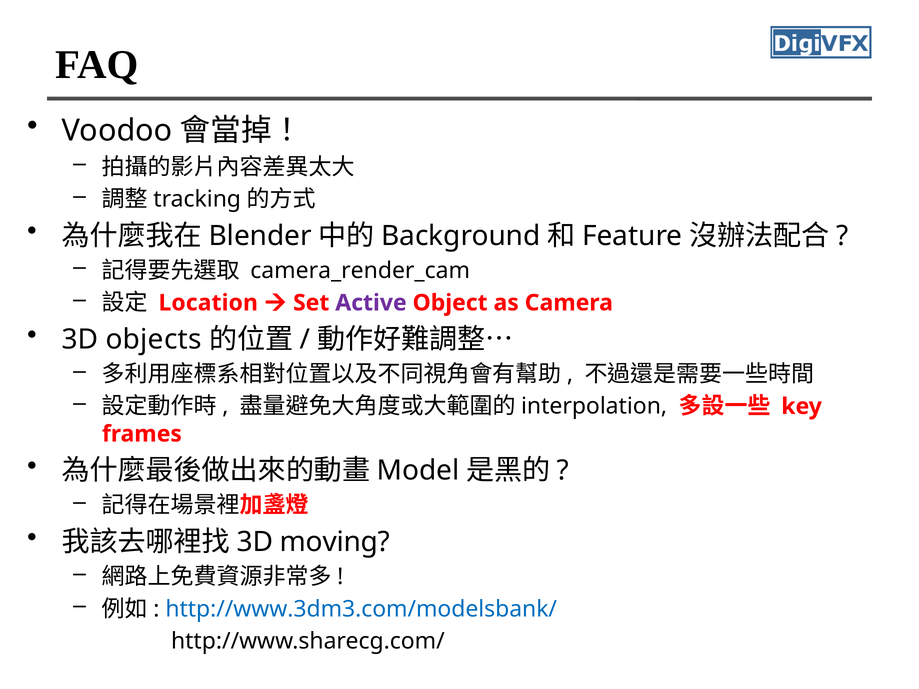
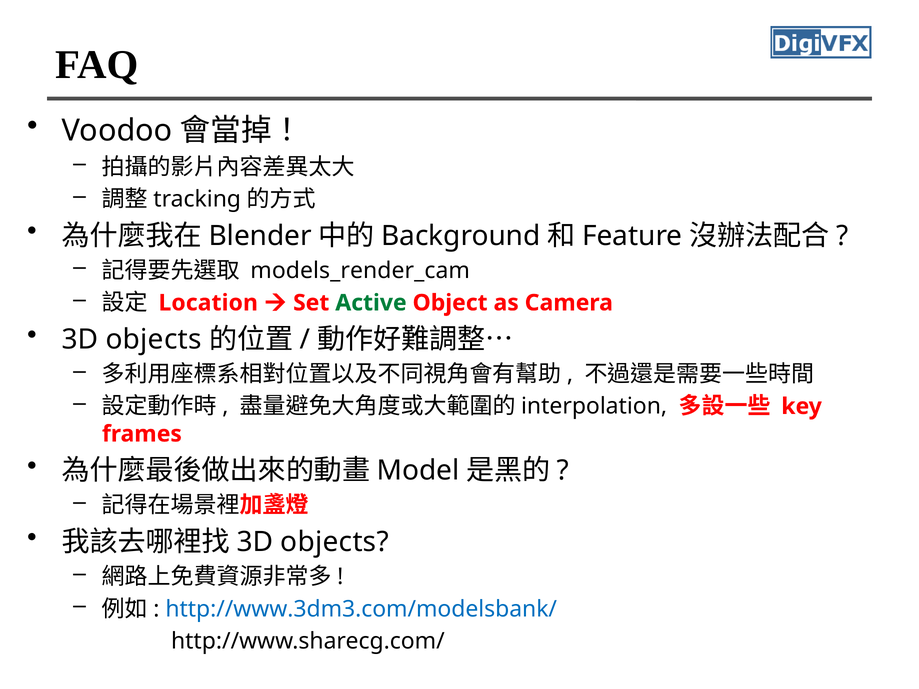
camera_render_cam: camera_render_cam -> models_render_cam
Active colour: purple -> green
moving at (335, 542): moving -> objects
